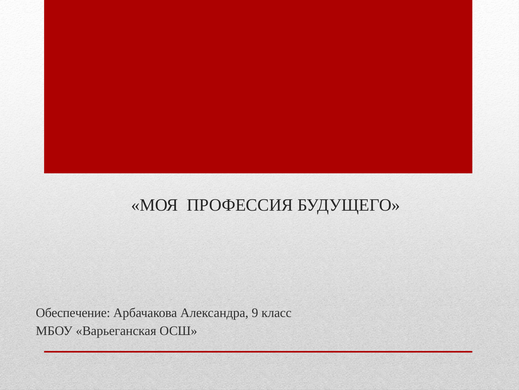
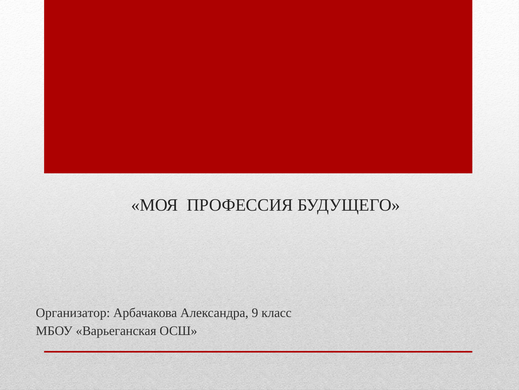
Обеспечение: Обеспечение -> Организатор
